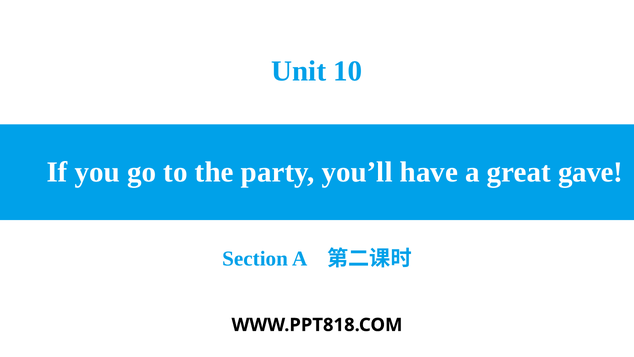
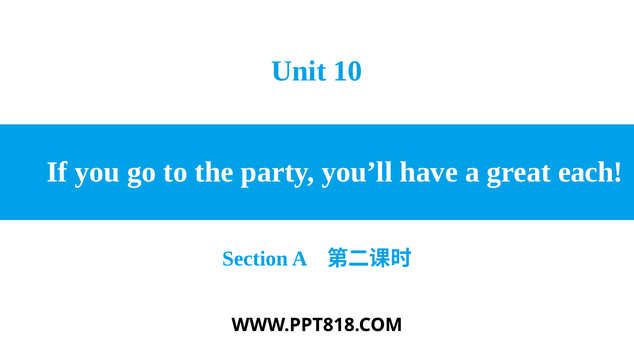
gave: gave -> each
